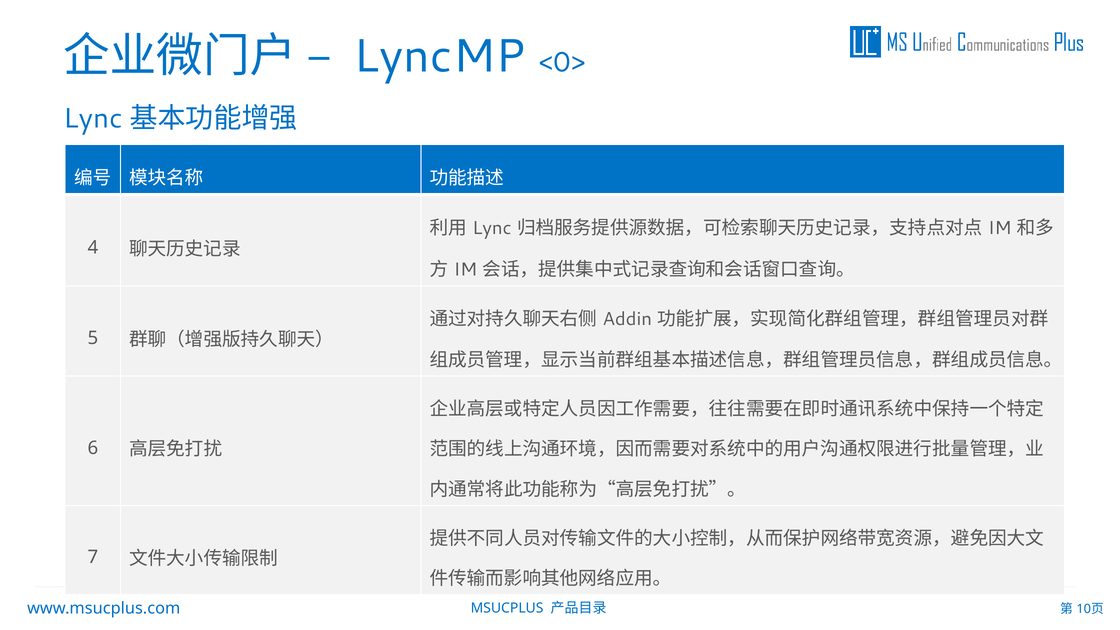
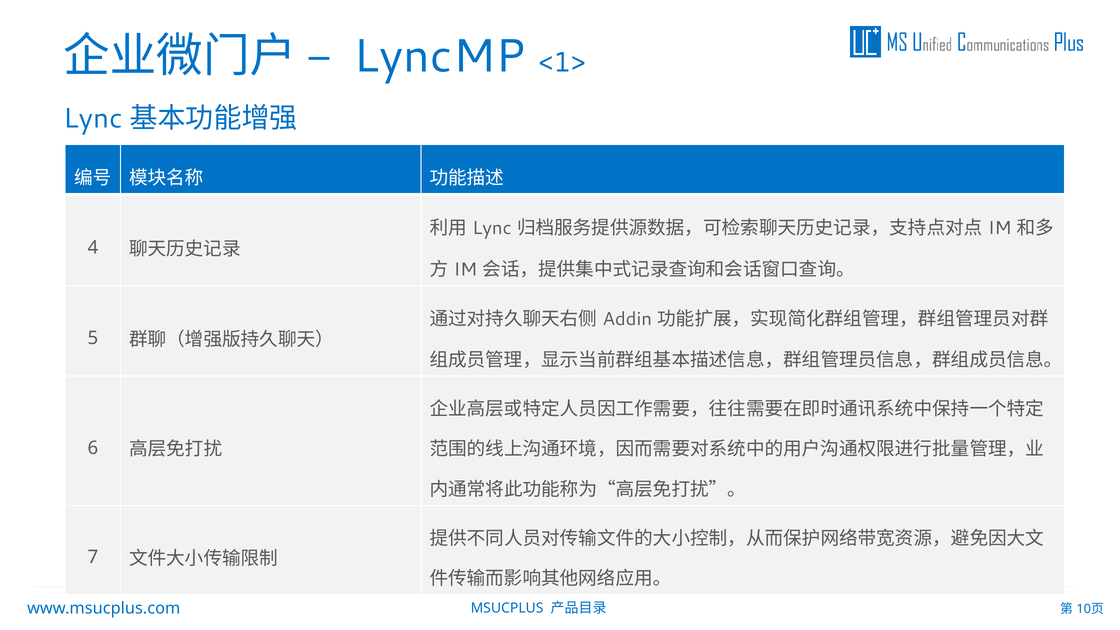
<0>: <0> -> <1>
